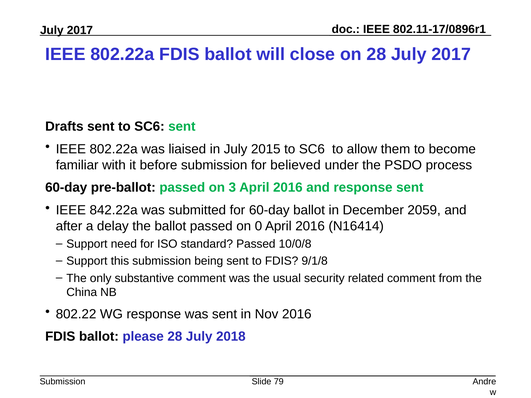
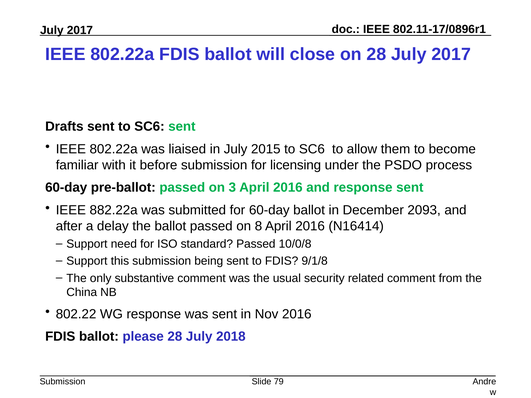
believed: believed -> licensing
842.22a: 842.22a -> 882.22a
2059: 2059 -> 2093
0: 0 -> 8
